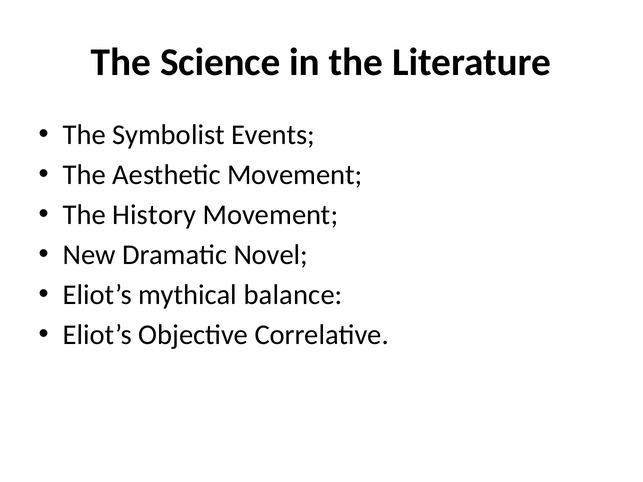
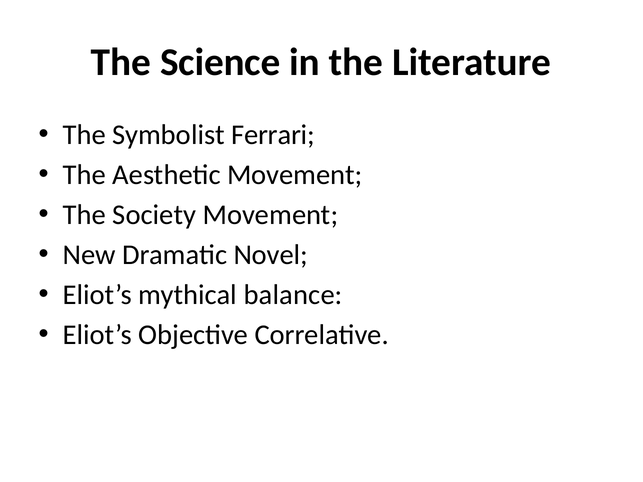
Events: Events -> Ferrari
History: History -> Society
